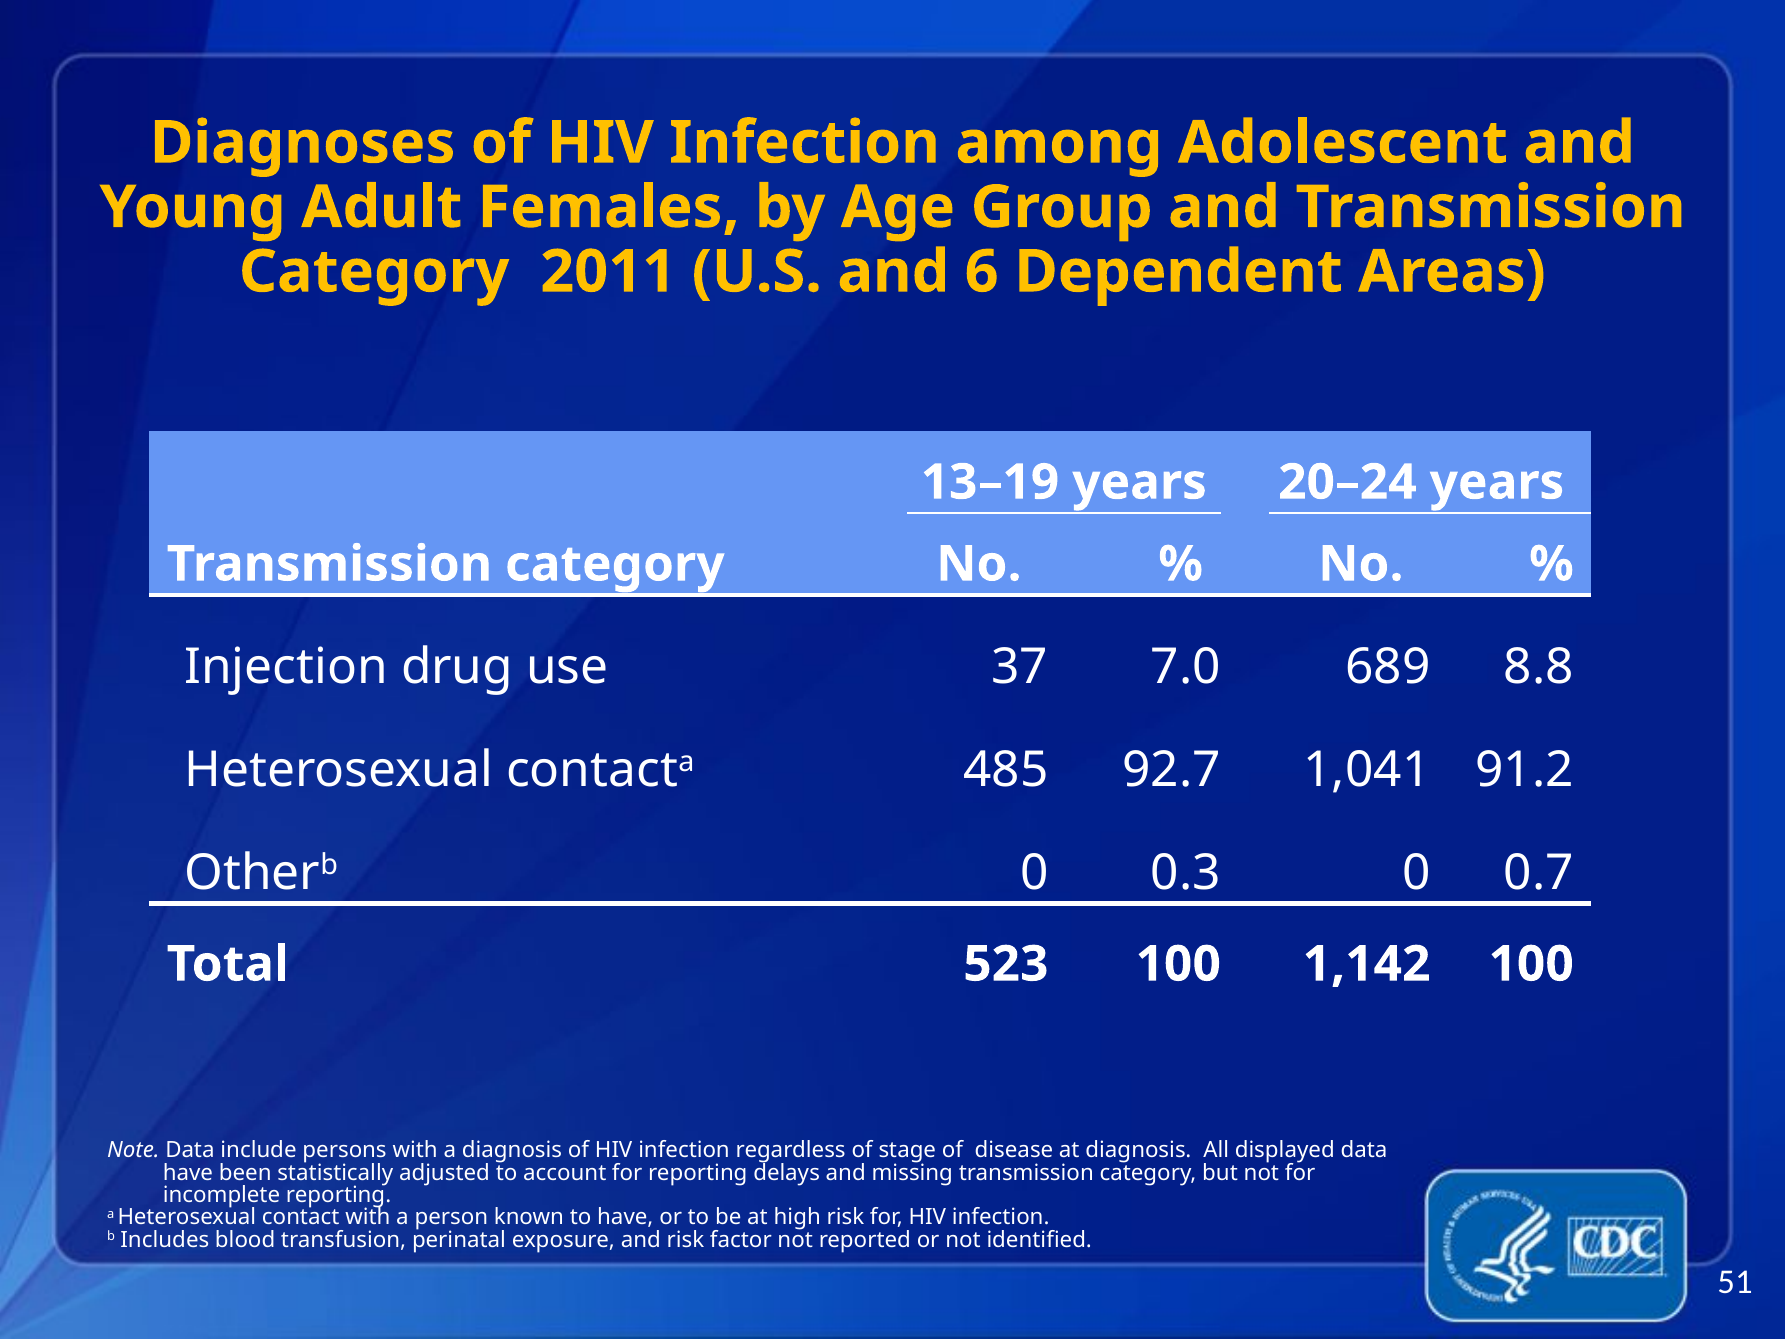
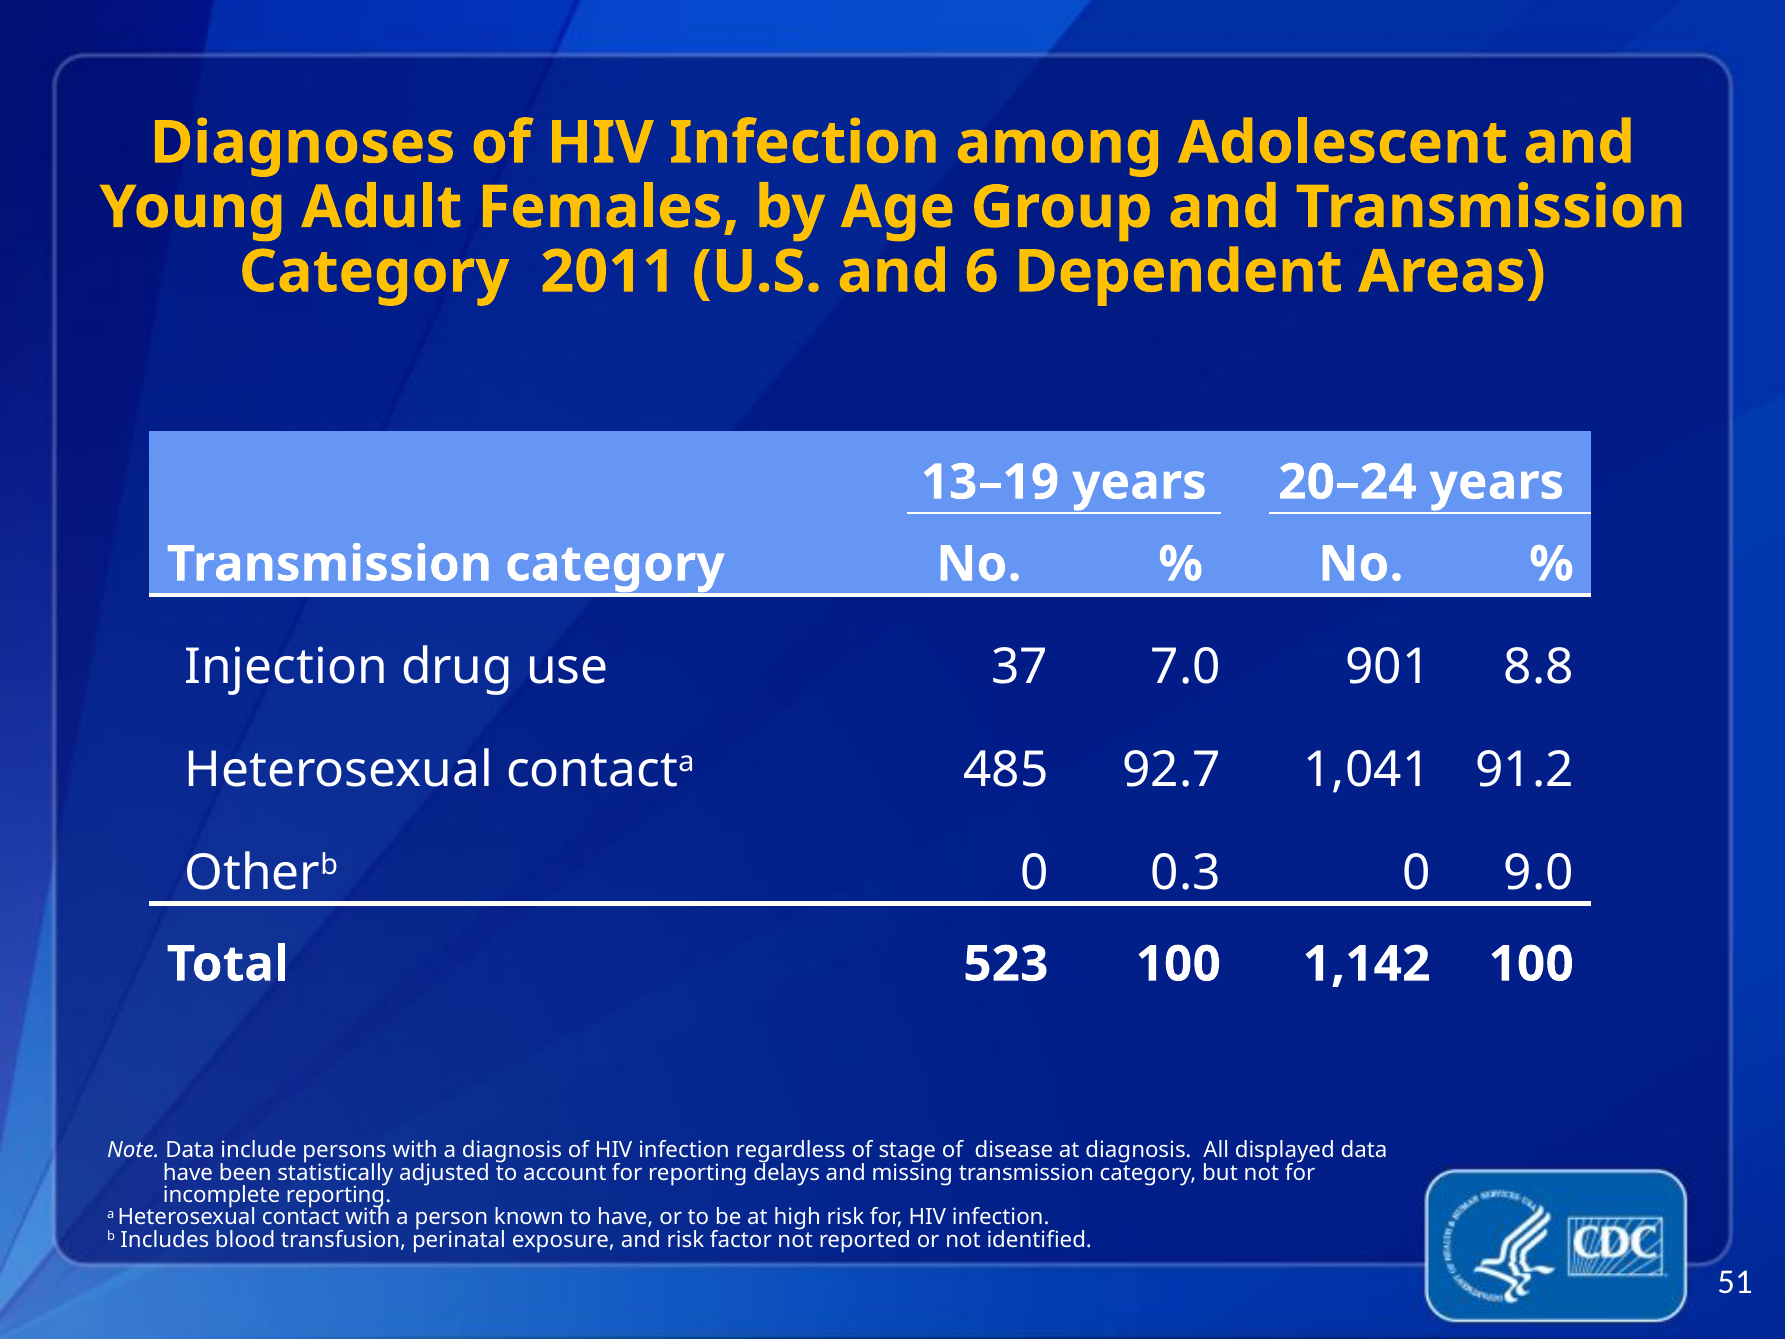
689: 689 -> 901
0.7: 0.7 -> 9.0
